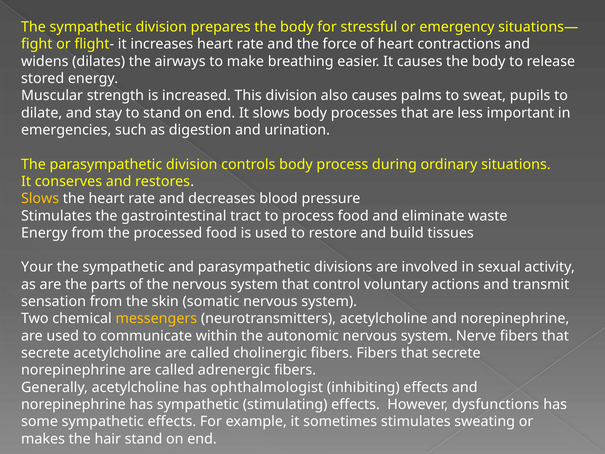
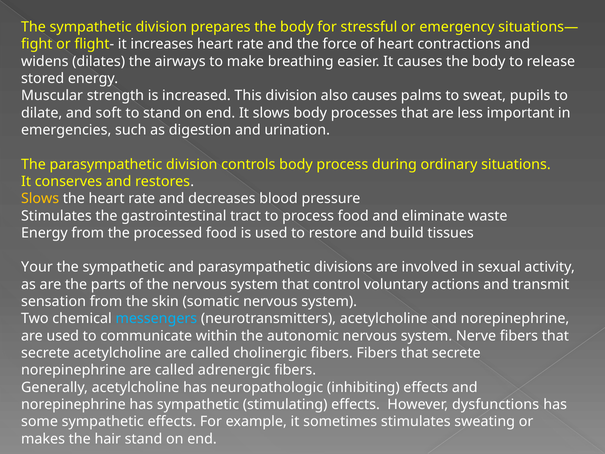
stay: stay -> soft
messengers colour: yellow -> light blue
ophthalmologist: ophthalmologist -> neuropathologic
